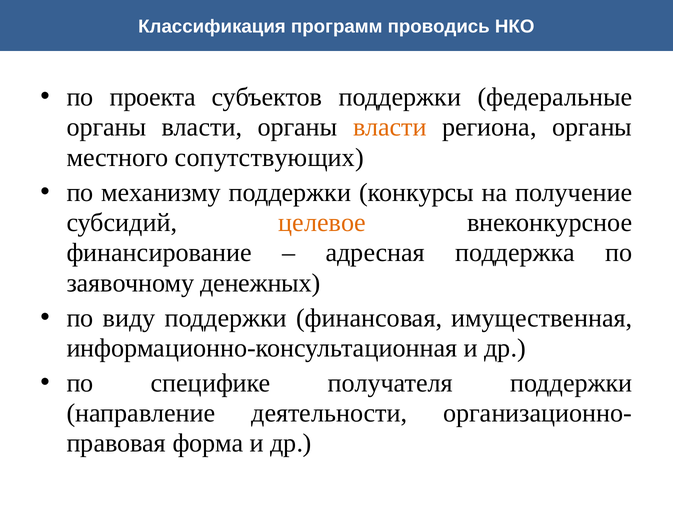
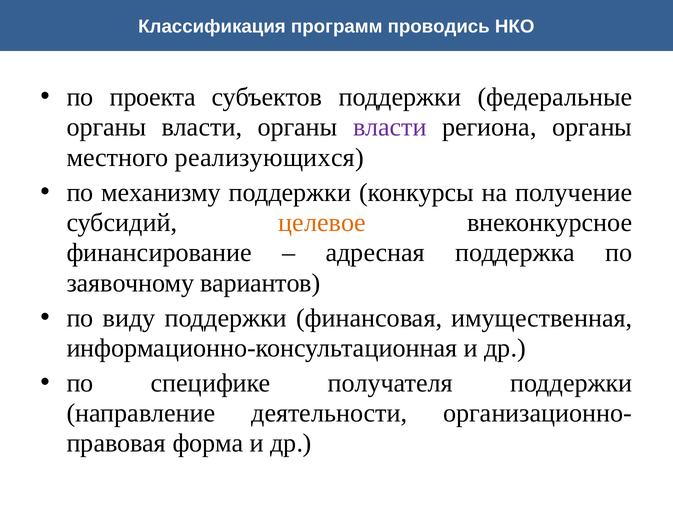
власти at (390, 127) colour: orange -> purple
сопутствующих: сопутствующих -> реализующихся
денежных: денежных -> вариантов
